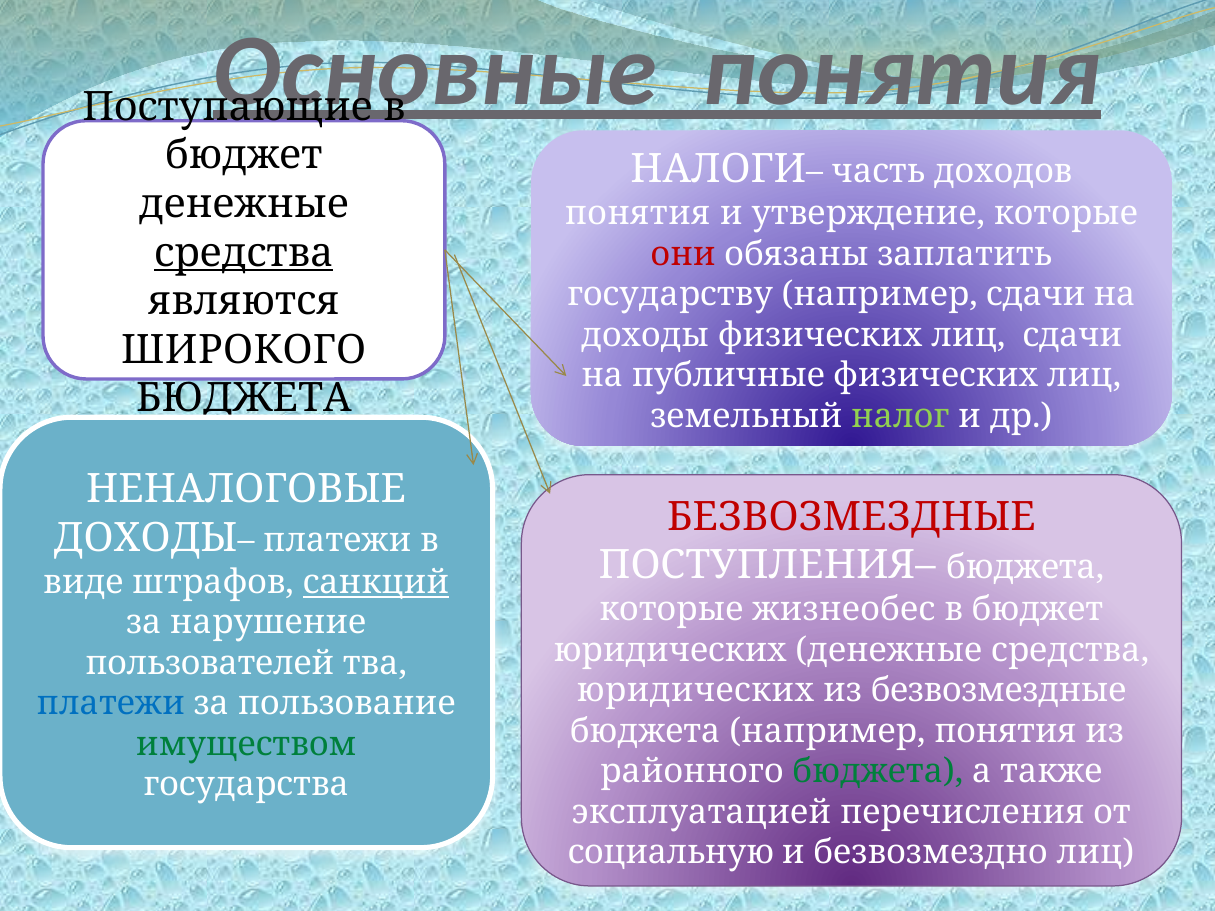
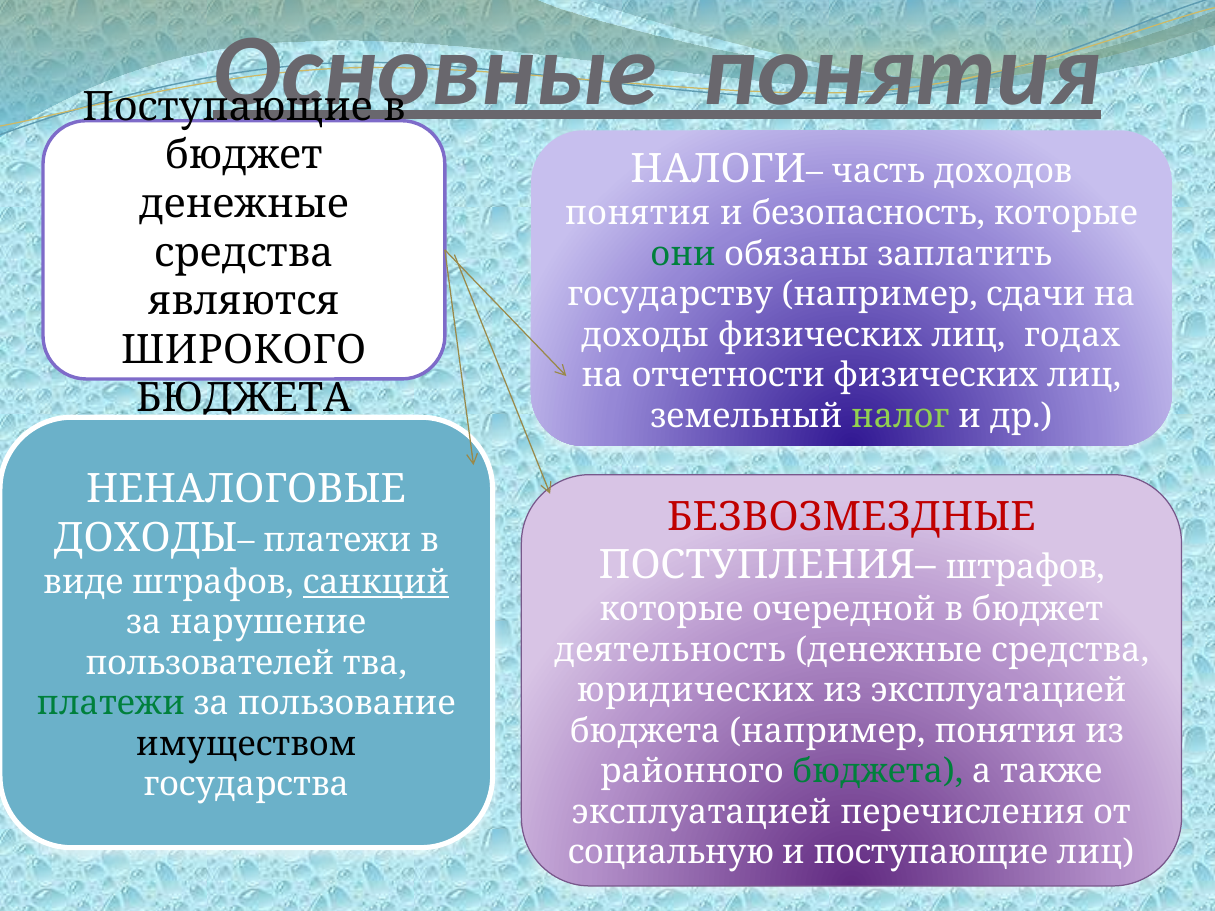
утверждение: утверждение -> безопасность
средства at (244, 253) underline: present -> none
они colour: red -> green
лиц сдачи: сдачи -> годах
публичные: публичные -> отчетности
ПОСТУПЛЕНИЯ– бюджета: бюджета -> штрафов
жизнеобес: жизнеобес -> очередной
юридических at (670, 650): юридических -> деятельность
из безвозмездные: безвозмездные -> эксплуатацией
платежи at (111, 704) colour: blue -> green
имуществом colour: green -> black
и безвозмездно: безвозмездно -> поступающие
